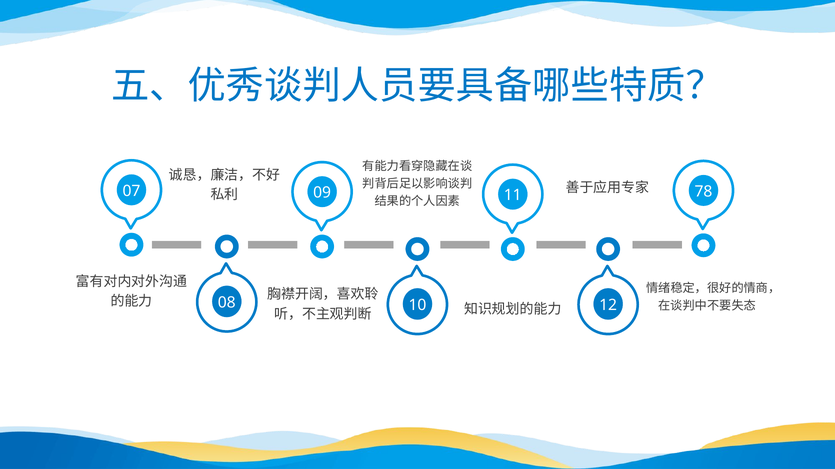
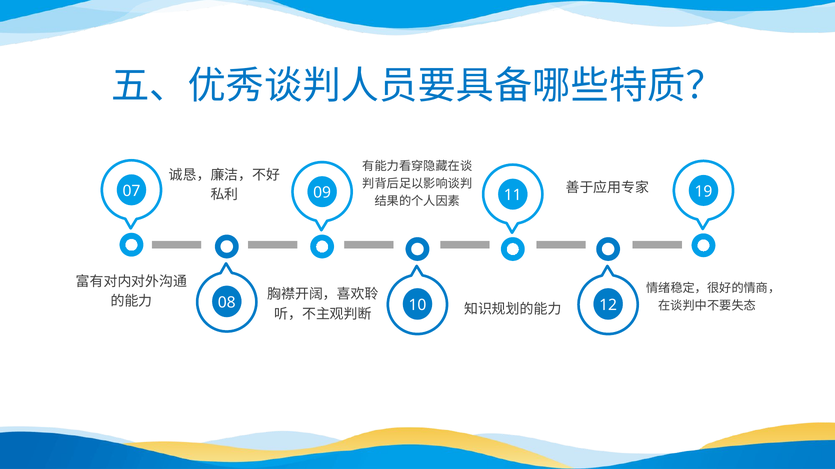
78: 78 -> 19
